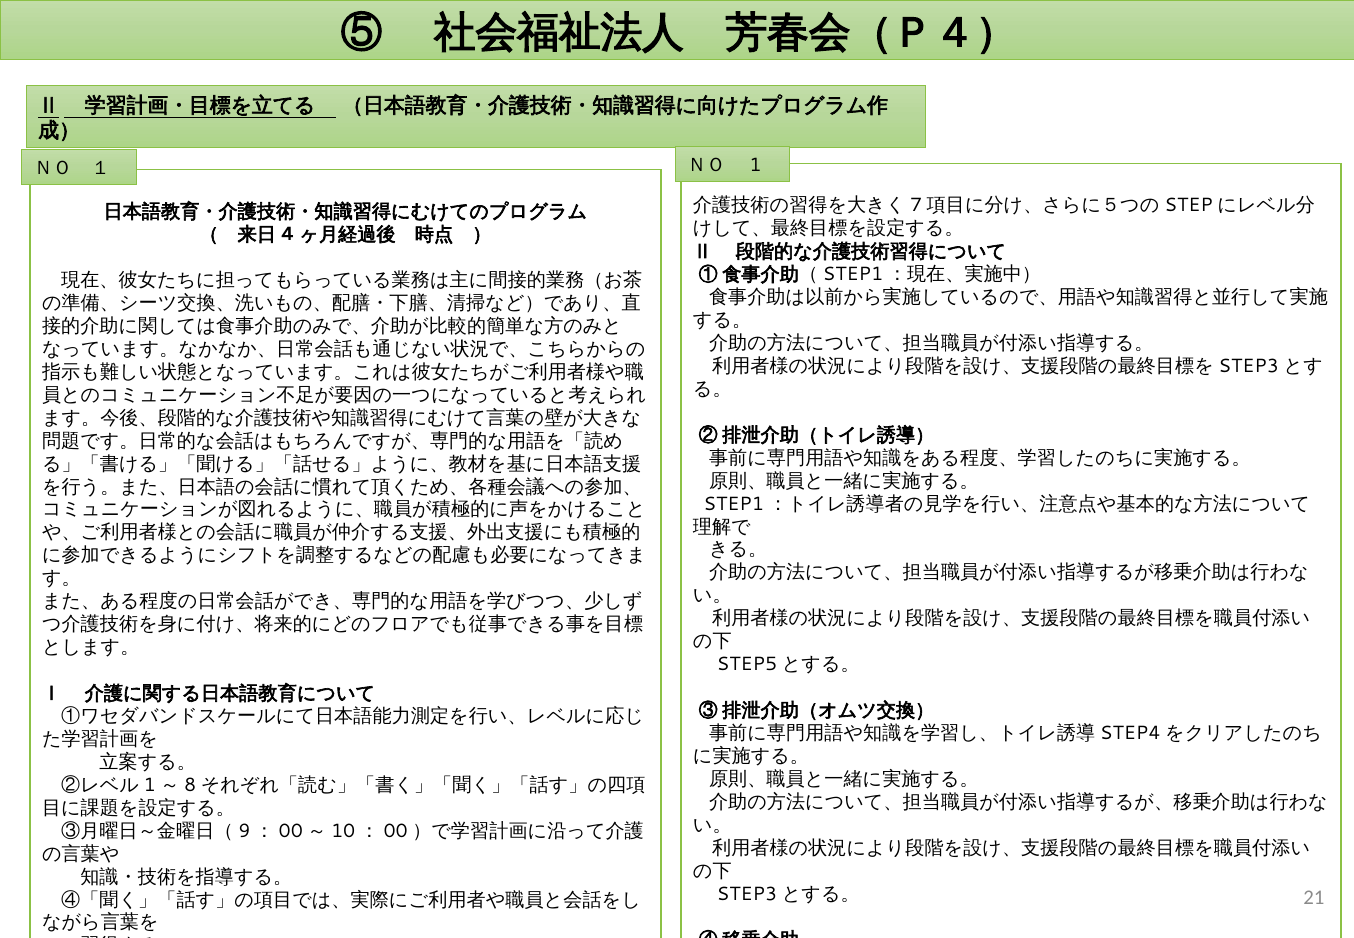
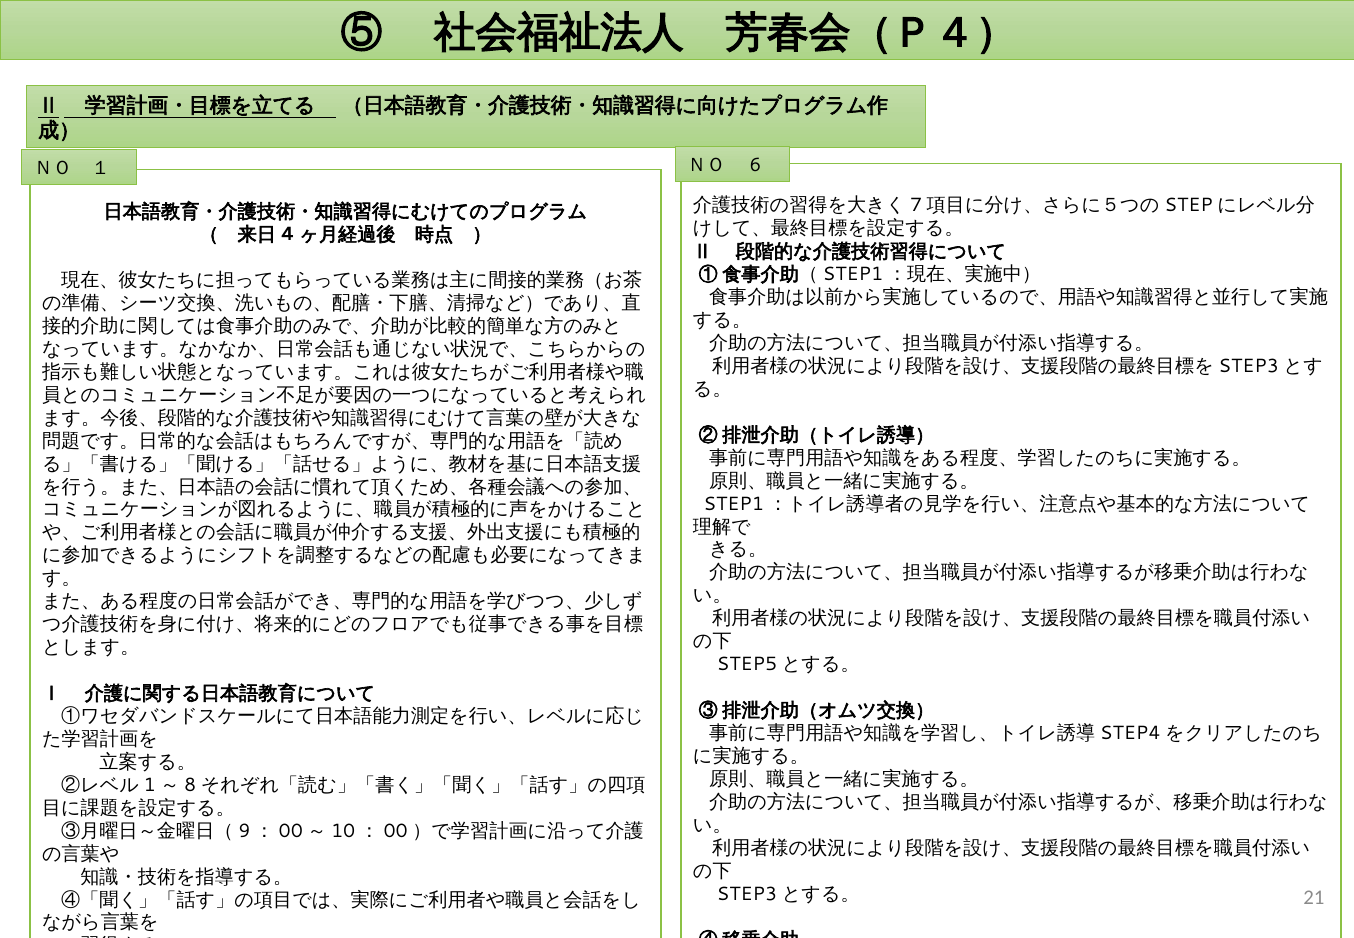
1: 1 -> 6
